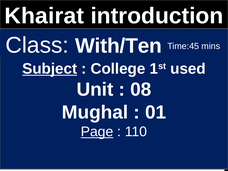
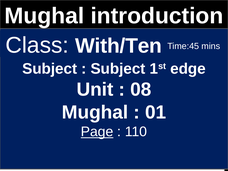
Khairat at (44, 16): Khairat -> Mughal
Subject at (50, 69) underline: present -> none
College at (118, 69): College -> Subject
used: used -> edge
